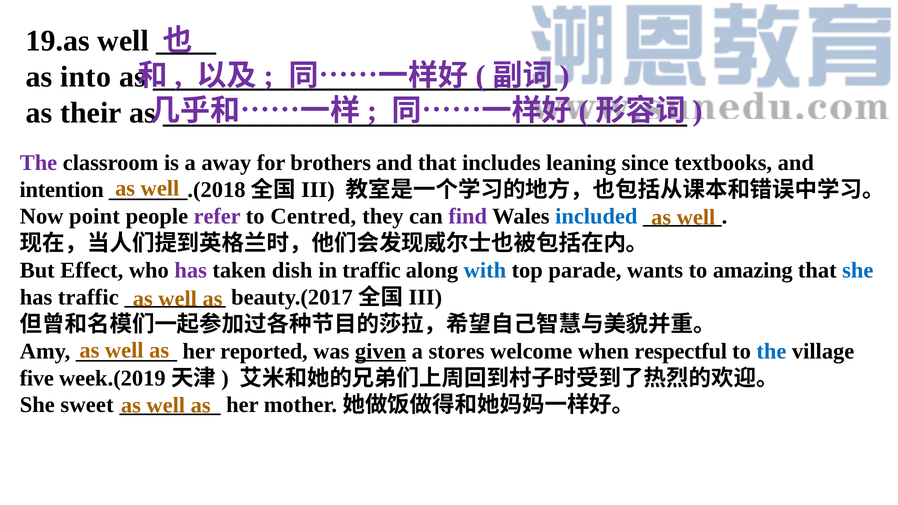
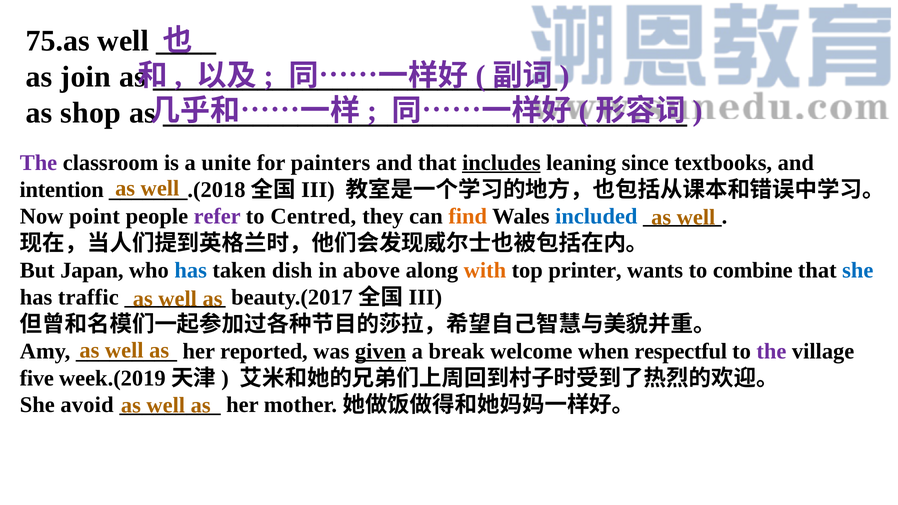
19.as: 19.as -> 75.as
into: into -> join
their: their -> shop
away: away -> unite
brothers: brothers -> painters
includes underline: none -> present
find colour: purple -> orange
Effect: Effect -> Japan
has at (191, 270) colour: purple -> blue
in traffic: traffic -> above
with colour: blue -> orange
parade: parade -> printer
amazing: amazing -> combine
stores: stores -> break
the at (771, 351) colour: blue -> purple
sweet: sweet -> avoid
